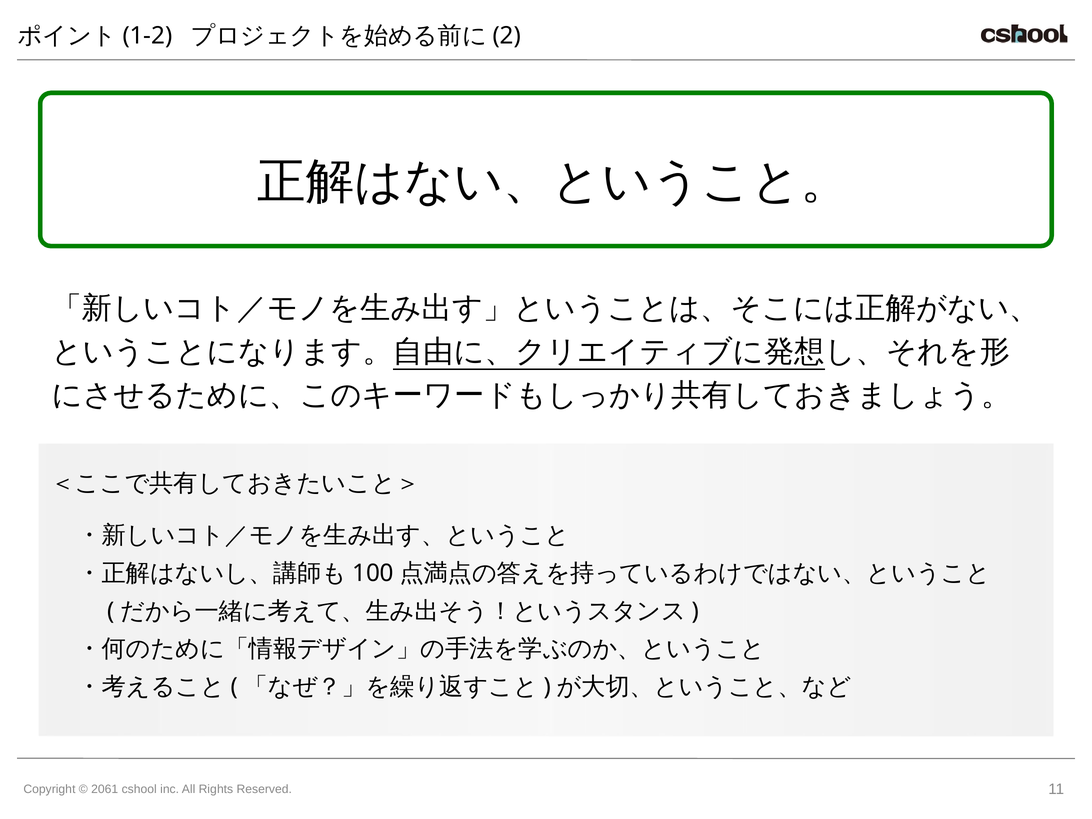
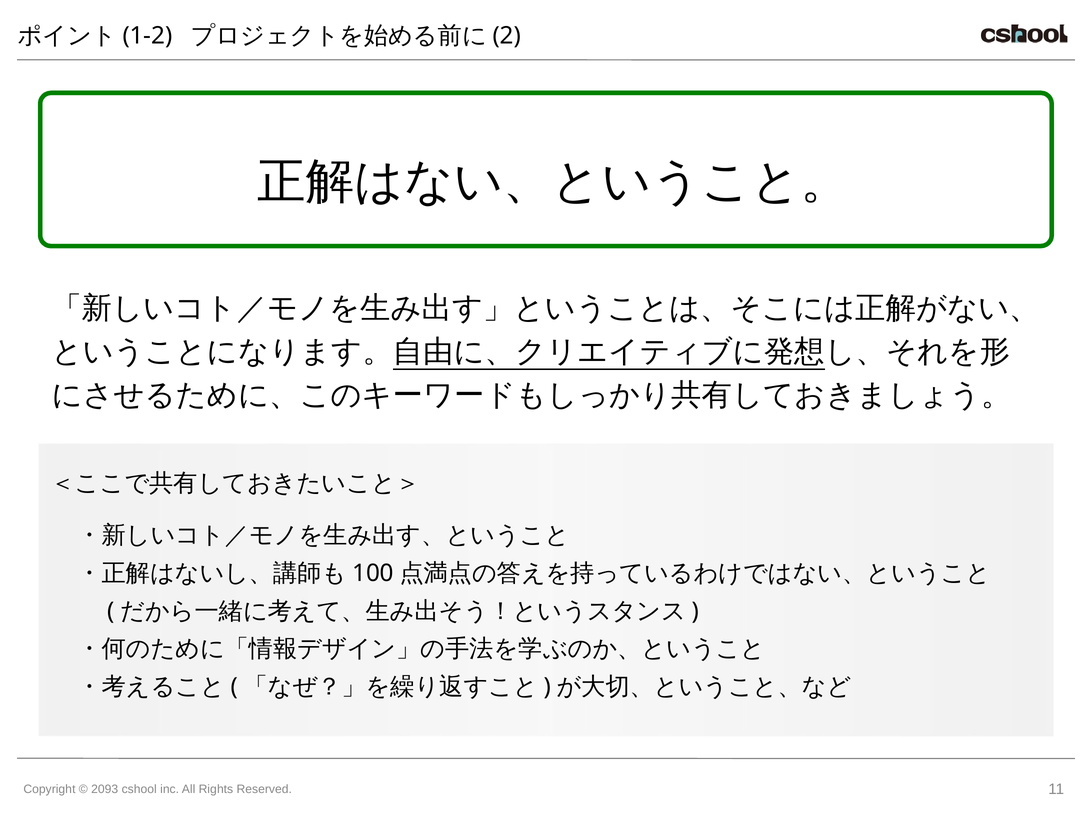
2061: 2061 -> 2093
